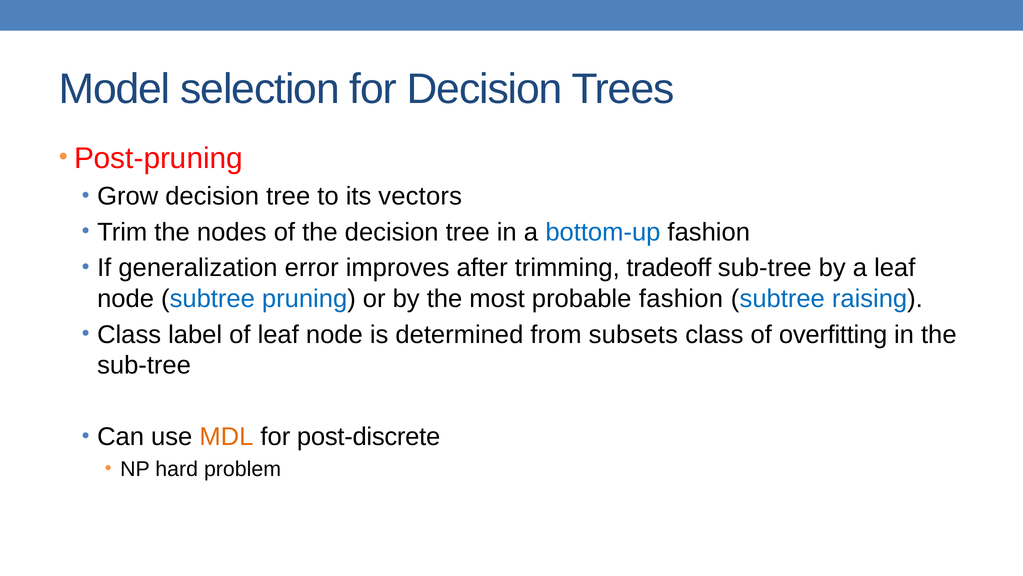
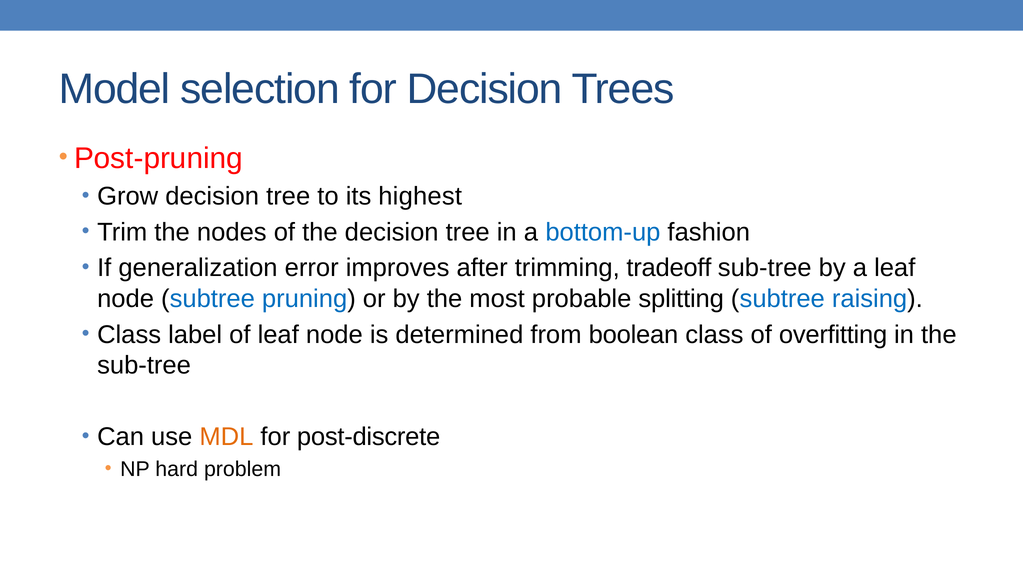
vectors: vectors -> highest
probable fashion: fashion -> splitting
subsets: subsets -> boolean
